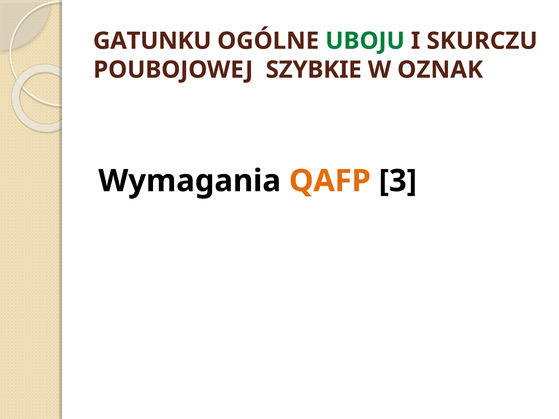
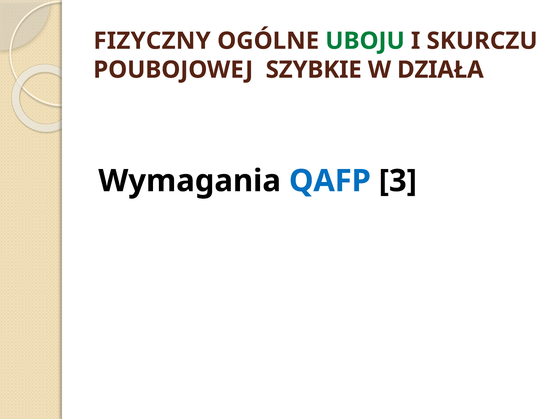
GATUNKU: GATUNKU -> FIZYCZNY
OZNAK: OZNAK -> DZIAŁA
QAFP colour: orange -> blue
